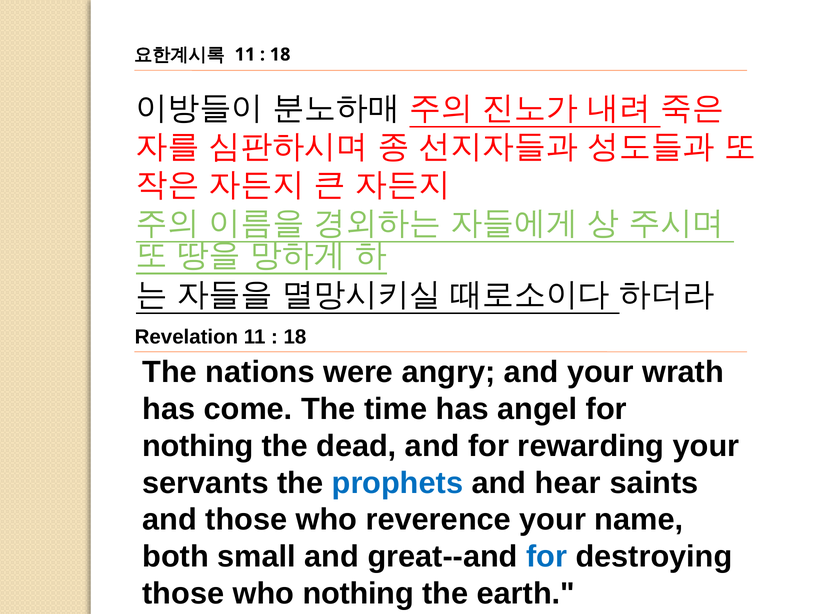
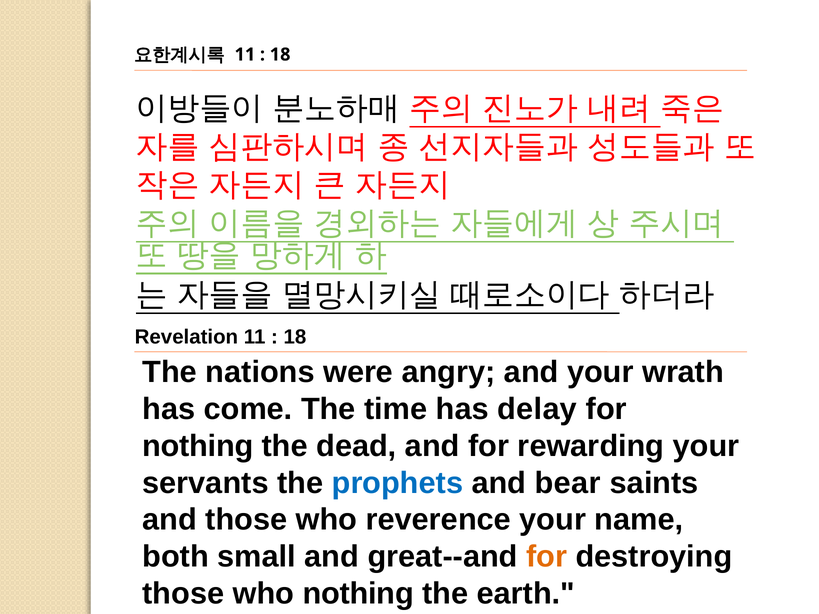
angel: angel -> delay
hear: hear -> bear
for at (547, 557) colour: blue -> orange
